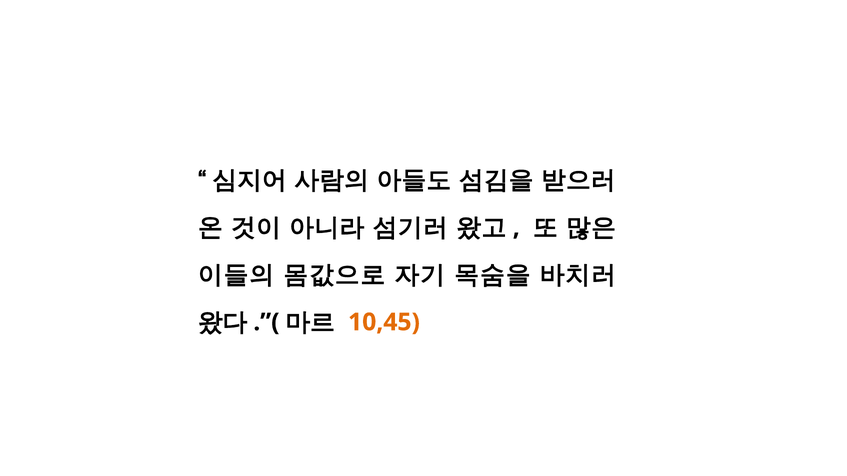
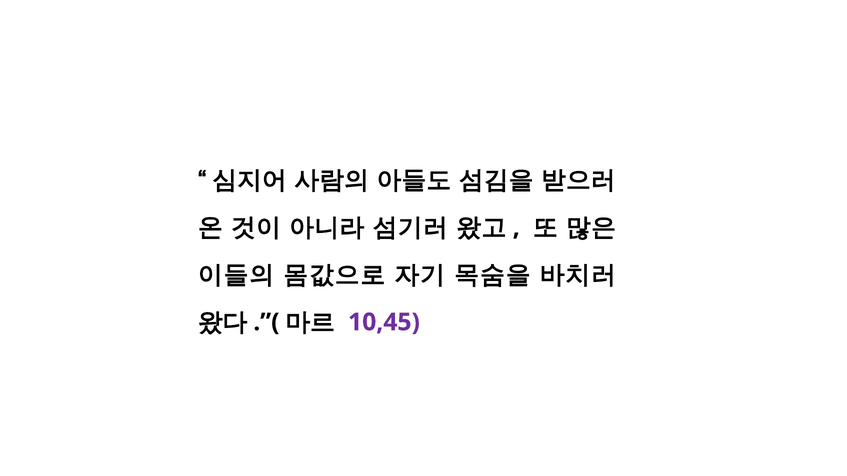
10,45 colour: orange -> purple
